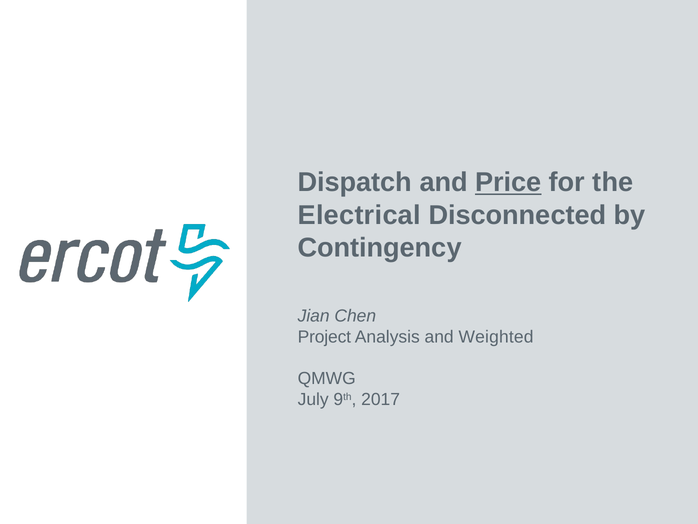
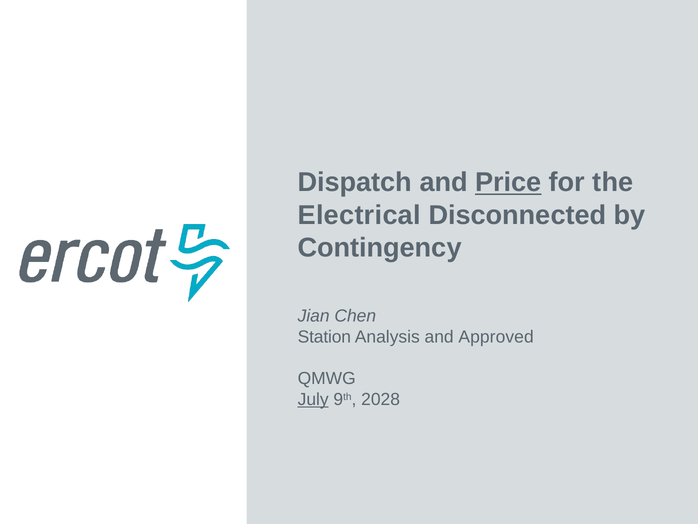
Project: Project -> Station
Weighted: Weighted -> Approved
July underline: none -> present
2017: 2017 -> 2028
